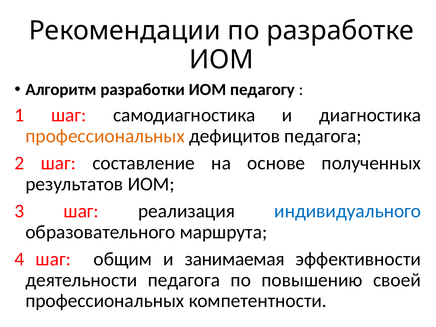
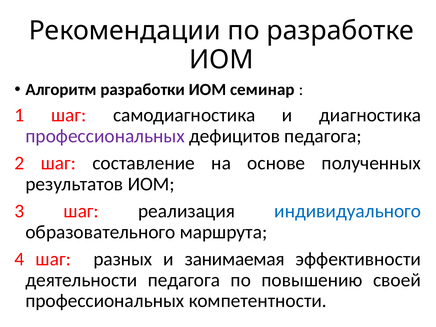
педагогу: педагогу -> семинар
профессиональных at (105, 136) colour: orange -> purple
общим: общим -> разных
